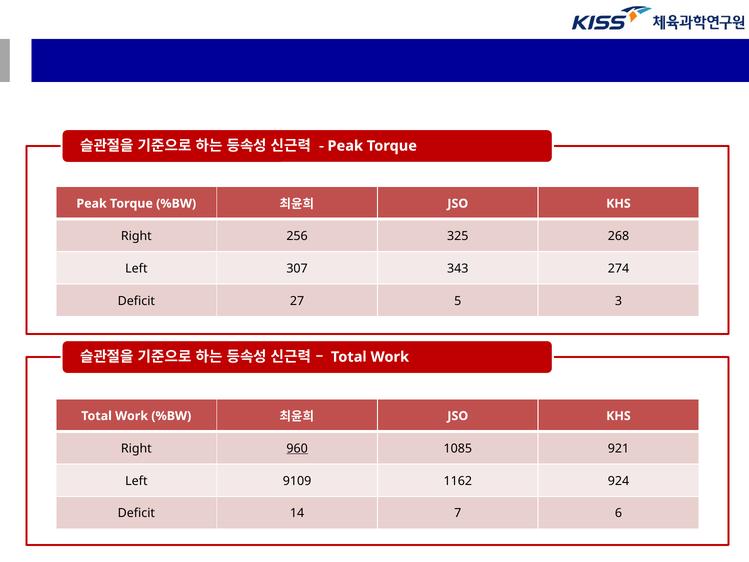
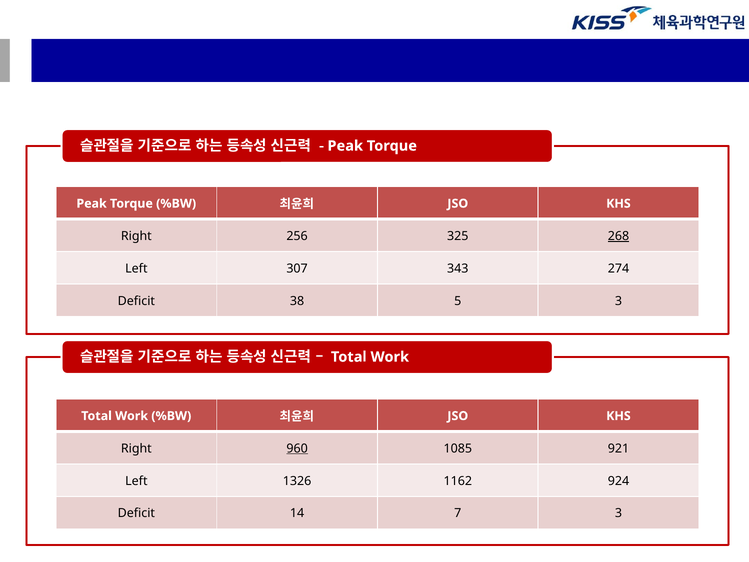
268 underline: none -> present
27: 27 -> 38
9109: 9109 -> 1326
7 6: 6 -> 3
